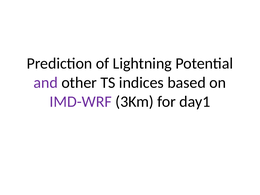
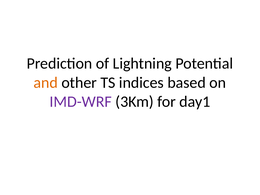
and colour: purple -> orange
